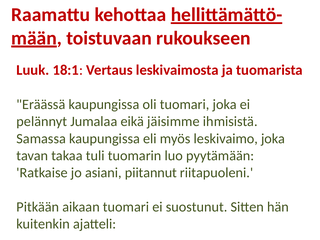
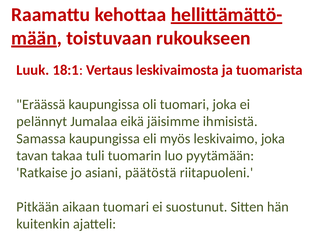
piitannut: piitannut -> päätöstä
